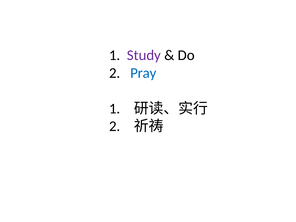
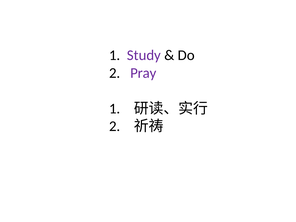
Pray colour: blue -> purple
